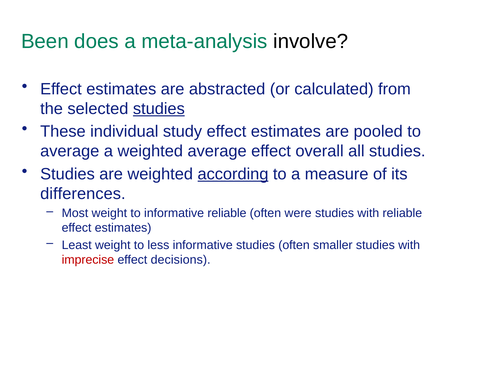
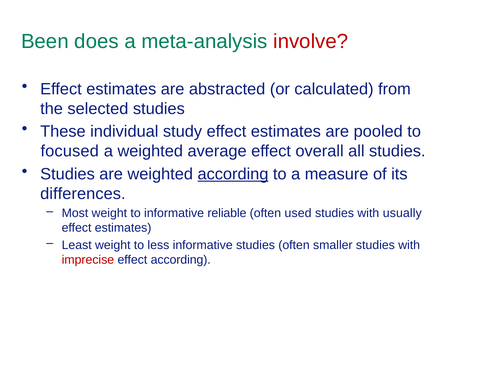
involve colour: black -> red
studies at (159, 109) underline: present -> none
average at (70, 151): average -> focused
were: were -> used
with reliable: reliable -> usually
effect decisions: decisions -> according
